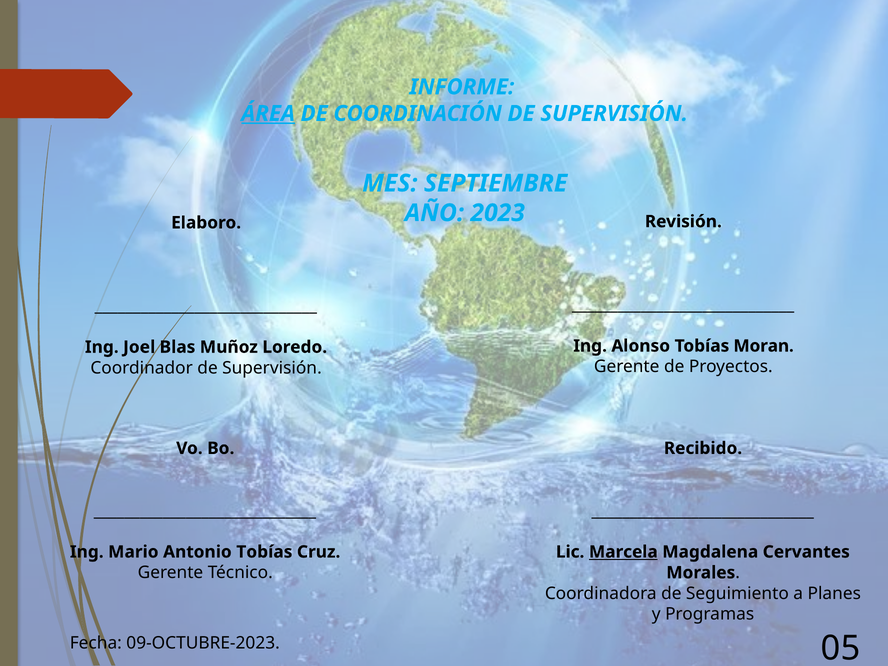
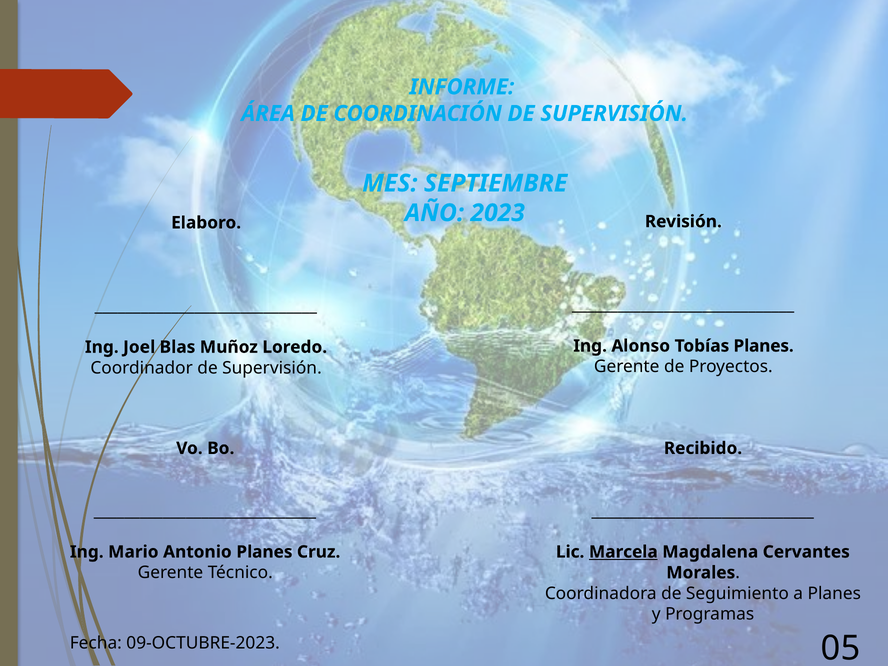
ÁREA underline: present -> none
Tobías Moran: Moran -> Planes
Antonio Tobías: Tobías -> Planes
